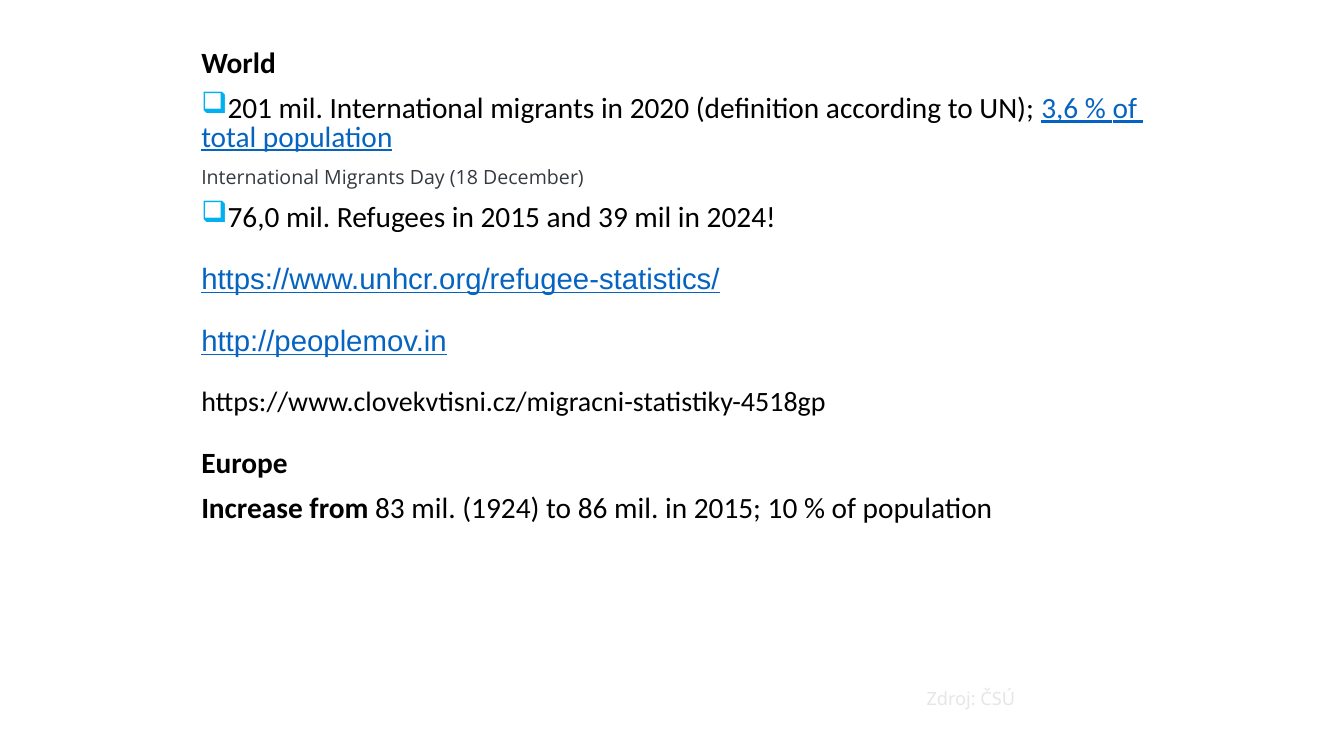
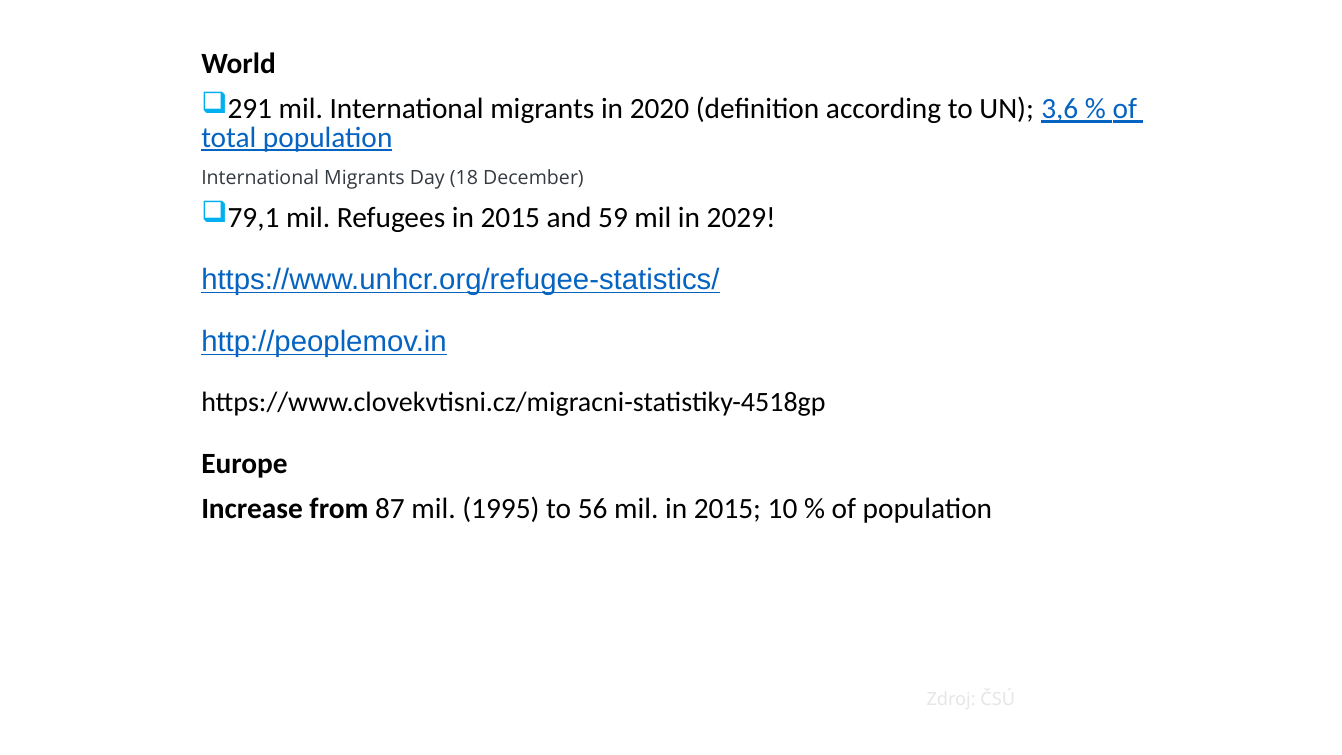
201: 201 -> 291
76,0: 76,0 -> 79,1
39: 39 -> 59
2024: 2024 -> 2029
83: 83 -> 87
1924: 1924 -> 1995
86: 86 -> 56
